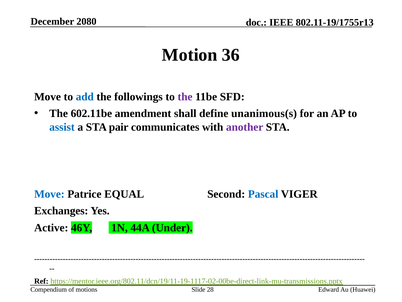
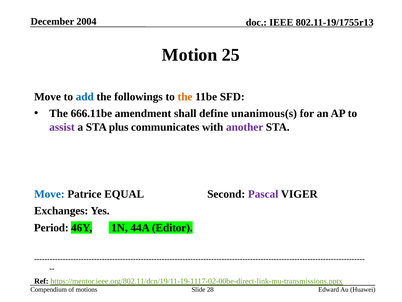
2080: 2080 -> 2004
36: 36 -> 25
the at (185, 97) colour: purple -> orange
602.11be: 602.11be -> 666.11be
assist colour: blue -> purple
pair: pair -> plus
Pascal colour: blue -> purple
Active: Active -> Period
Under: Under -> Editor
